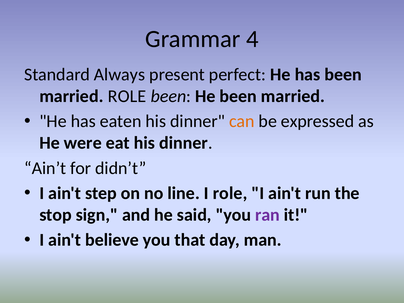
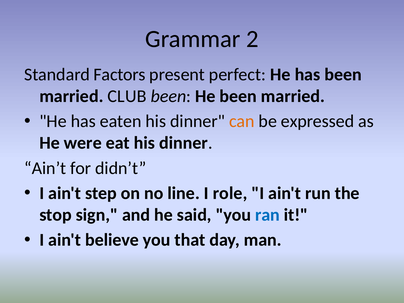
4: 4 -> 2
Always: Always -> Factors
married ROLE: ROLE -> CLUB
ran colour: purple -> blue
